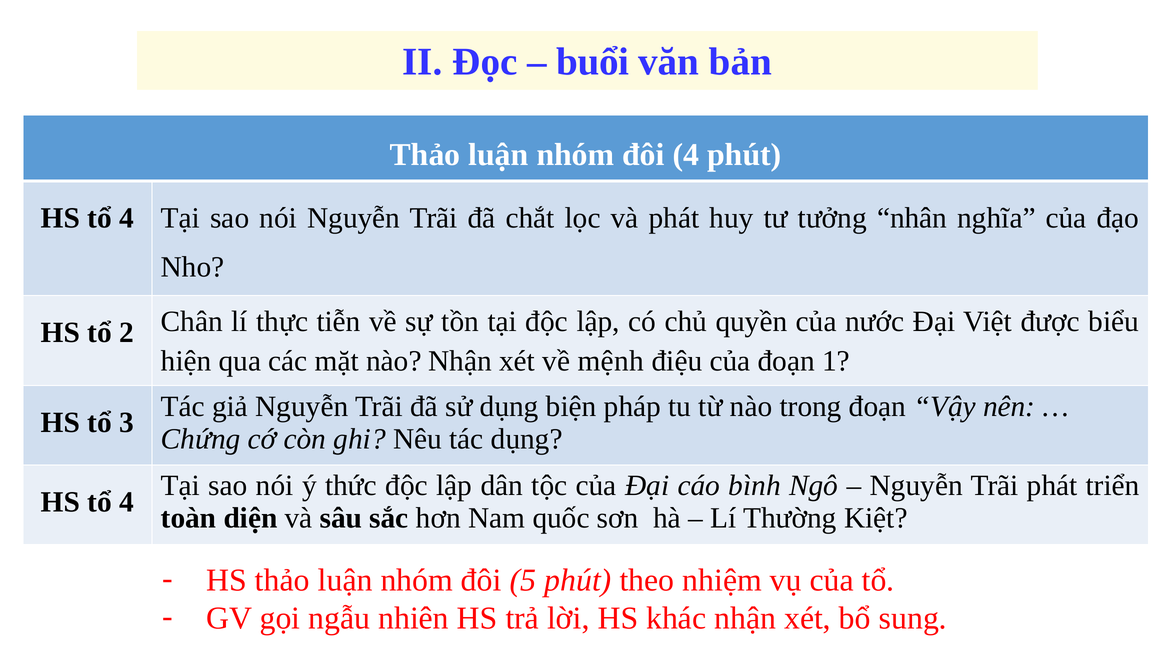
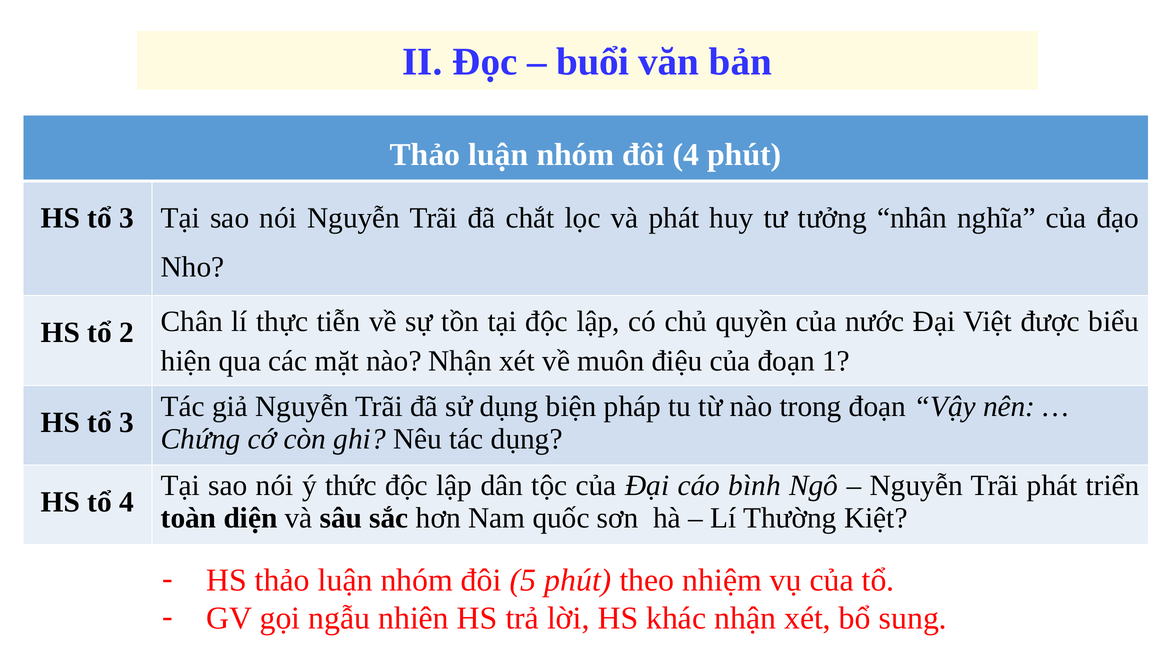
4 at (127, 218): 4 -> 3
mệnh: mệnh -> muôn
